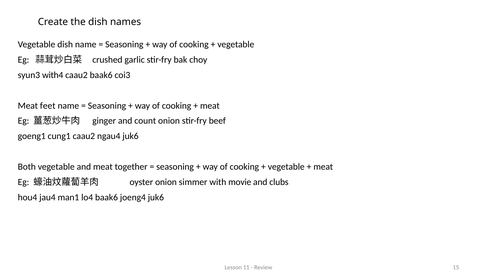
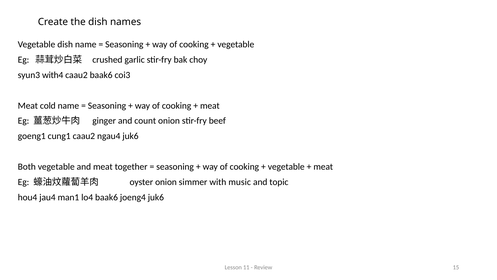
feet: feet -> cold
movie: movie -> music
clubs: clubs -> topic
